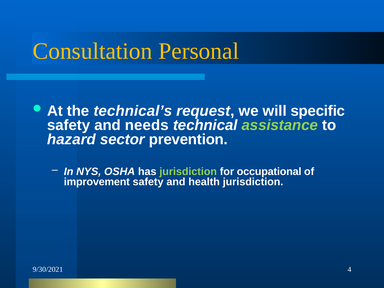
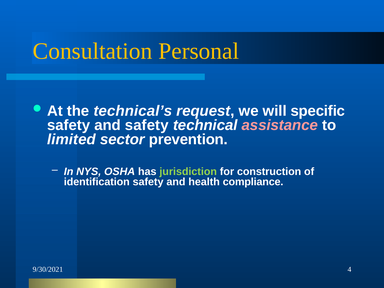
and needs: needs -> safety
assistance colour: light green -> pink
hazard: hazard -> limited
occupational: occupational -> construction
improvement: improvement -> identification
health jurisdiction: jurisdiction -> compliance
